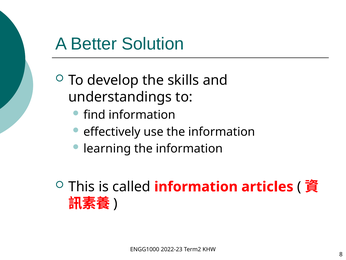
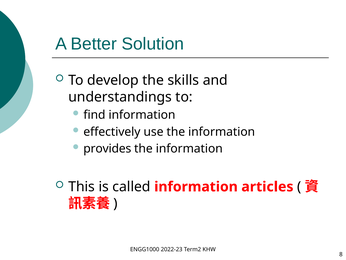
learning: learning -> provides
